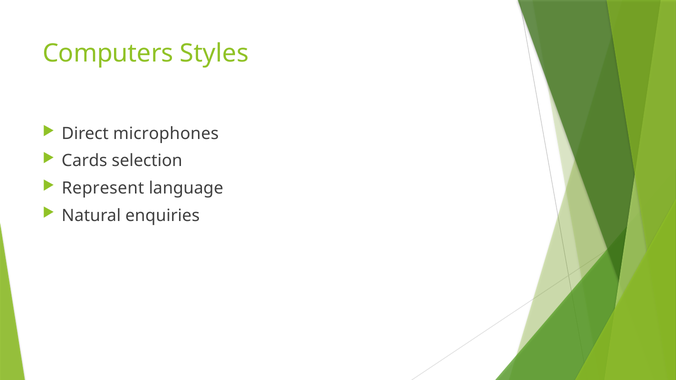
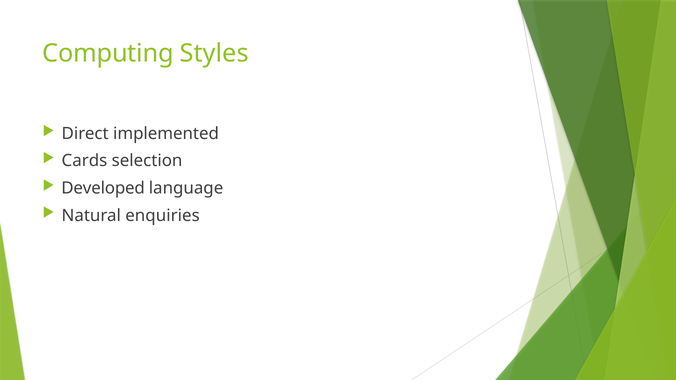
Computers: Computers -> Computing
microphones: microphones -> implemented
Represent: Represent -> Developed
